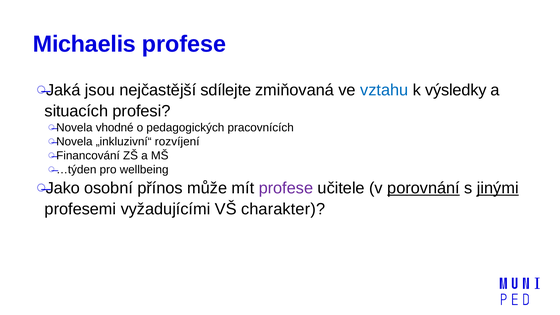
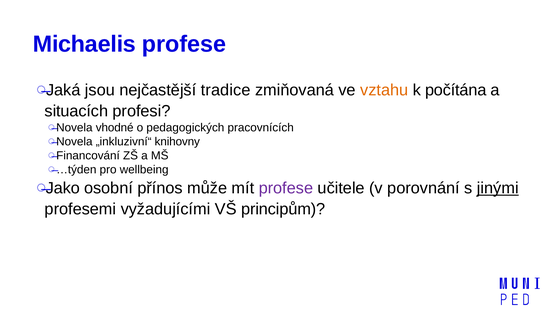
sdílejte: sdílejte -> tradice
vztahu colour: blue -> orange
výsledky: výsledky -> počítána
rozvíjení: rozvíjení -> knihovny
porovnání underline: present -> none
charakter: charakter -> principům
